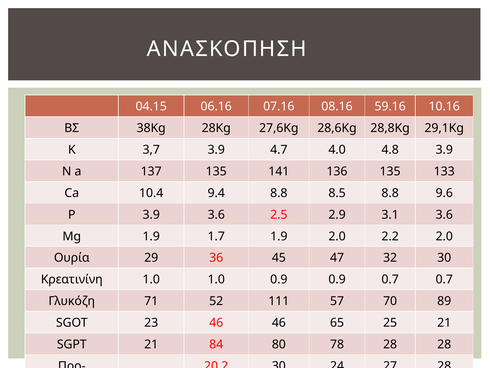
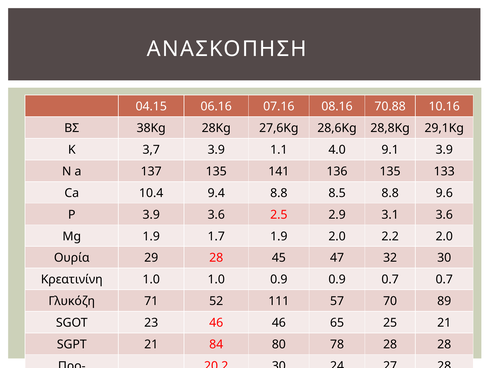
59.16: 59.16 -> 70.88
4.7: 4.7 -> 1.1
4.8: 4.8 -> 9.1
29 36: 36 -> 28
